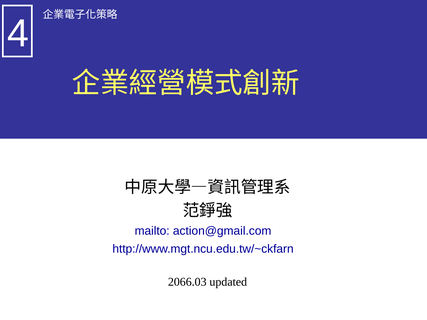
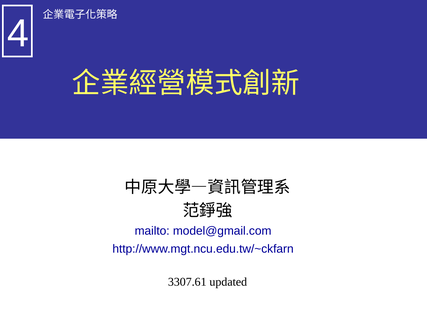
action@gmail.com: action@gmail.com -> model@gmail.com
2066.03: 2066.03 -> 3307.61
